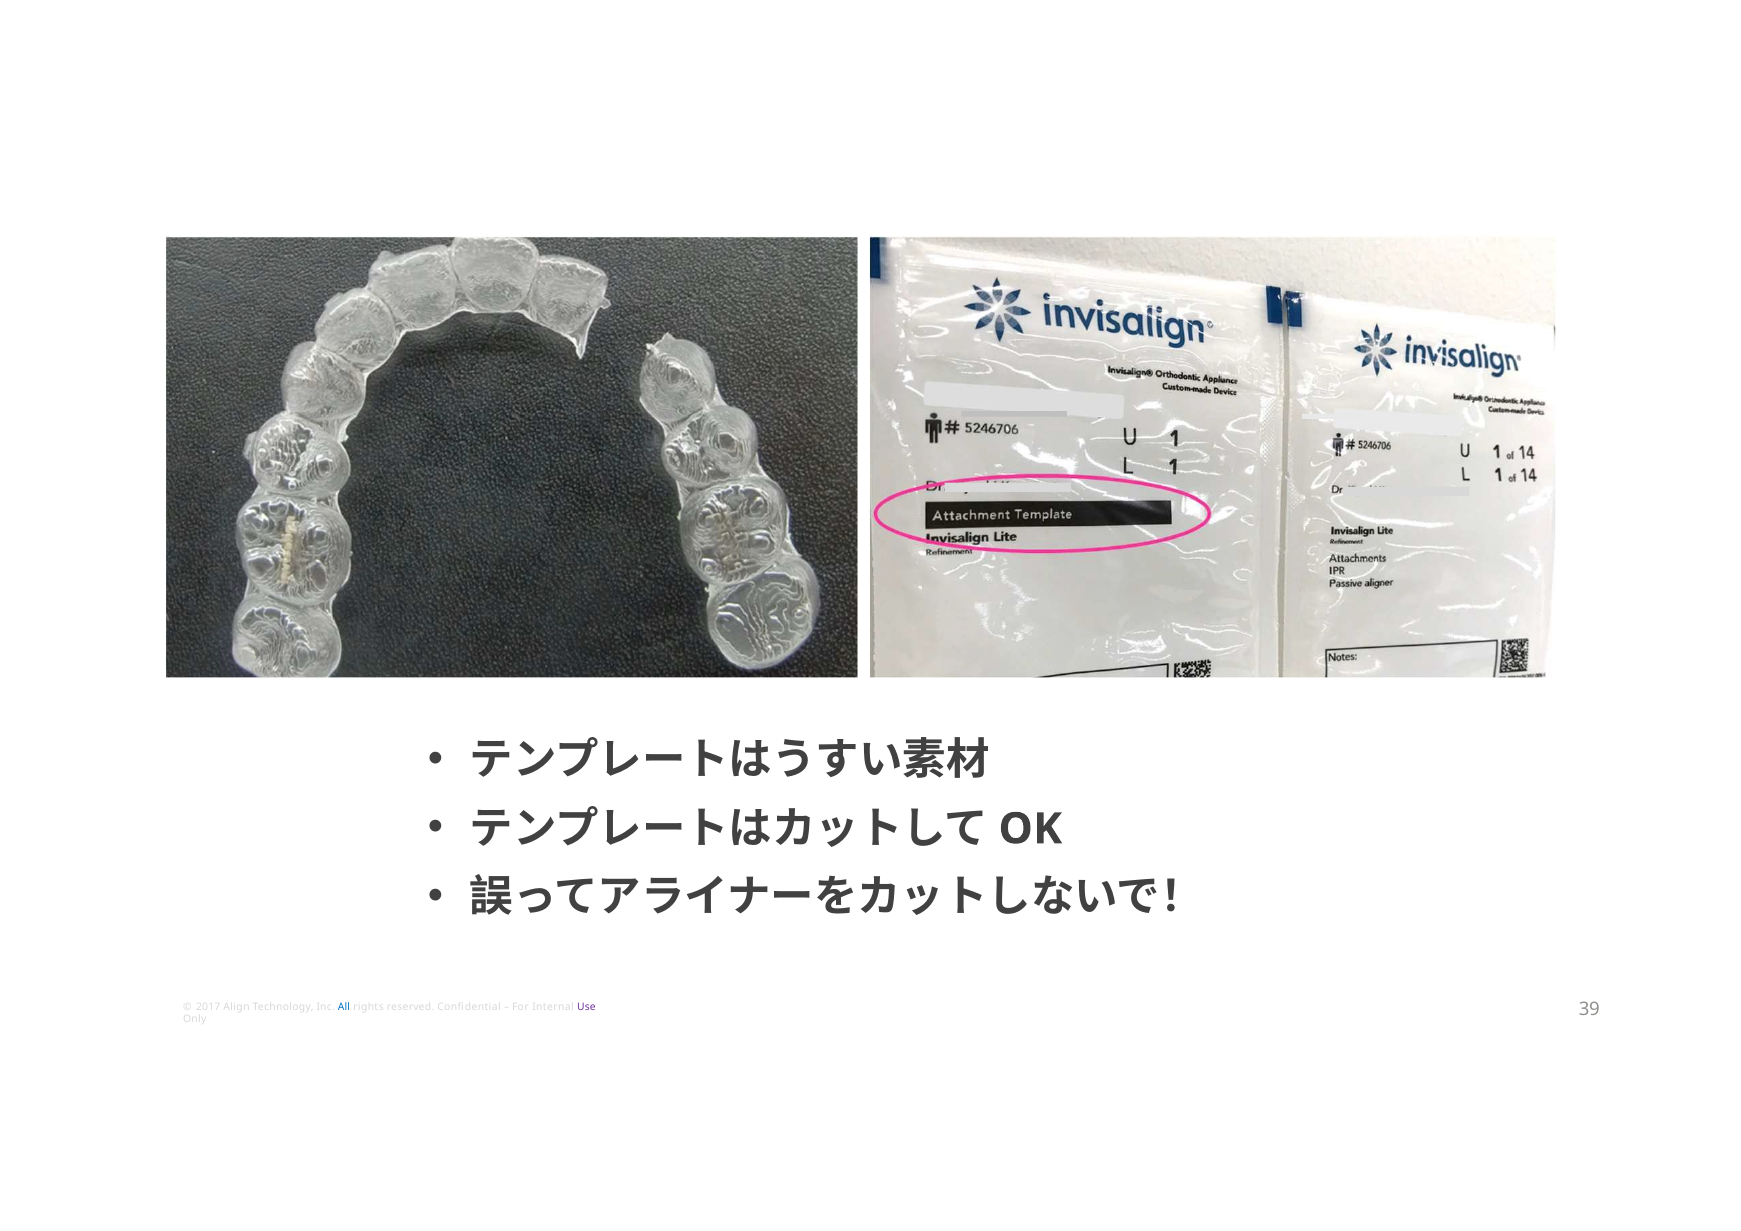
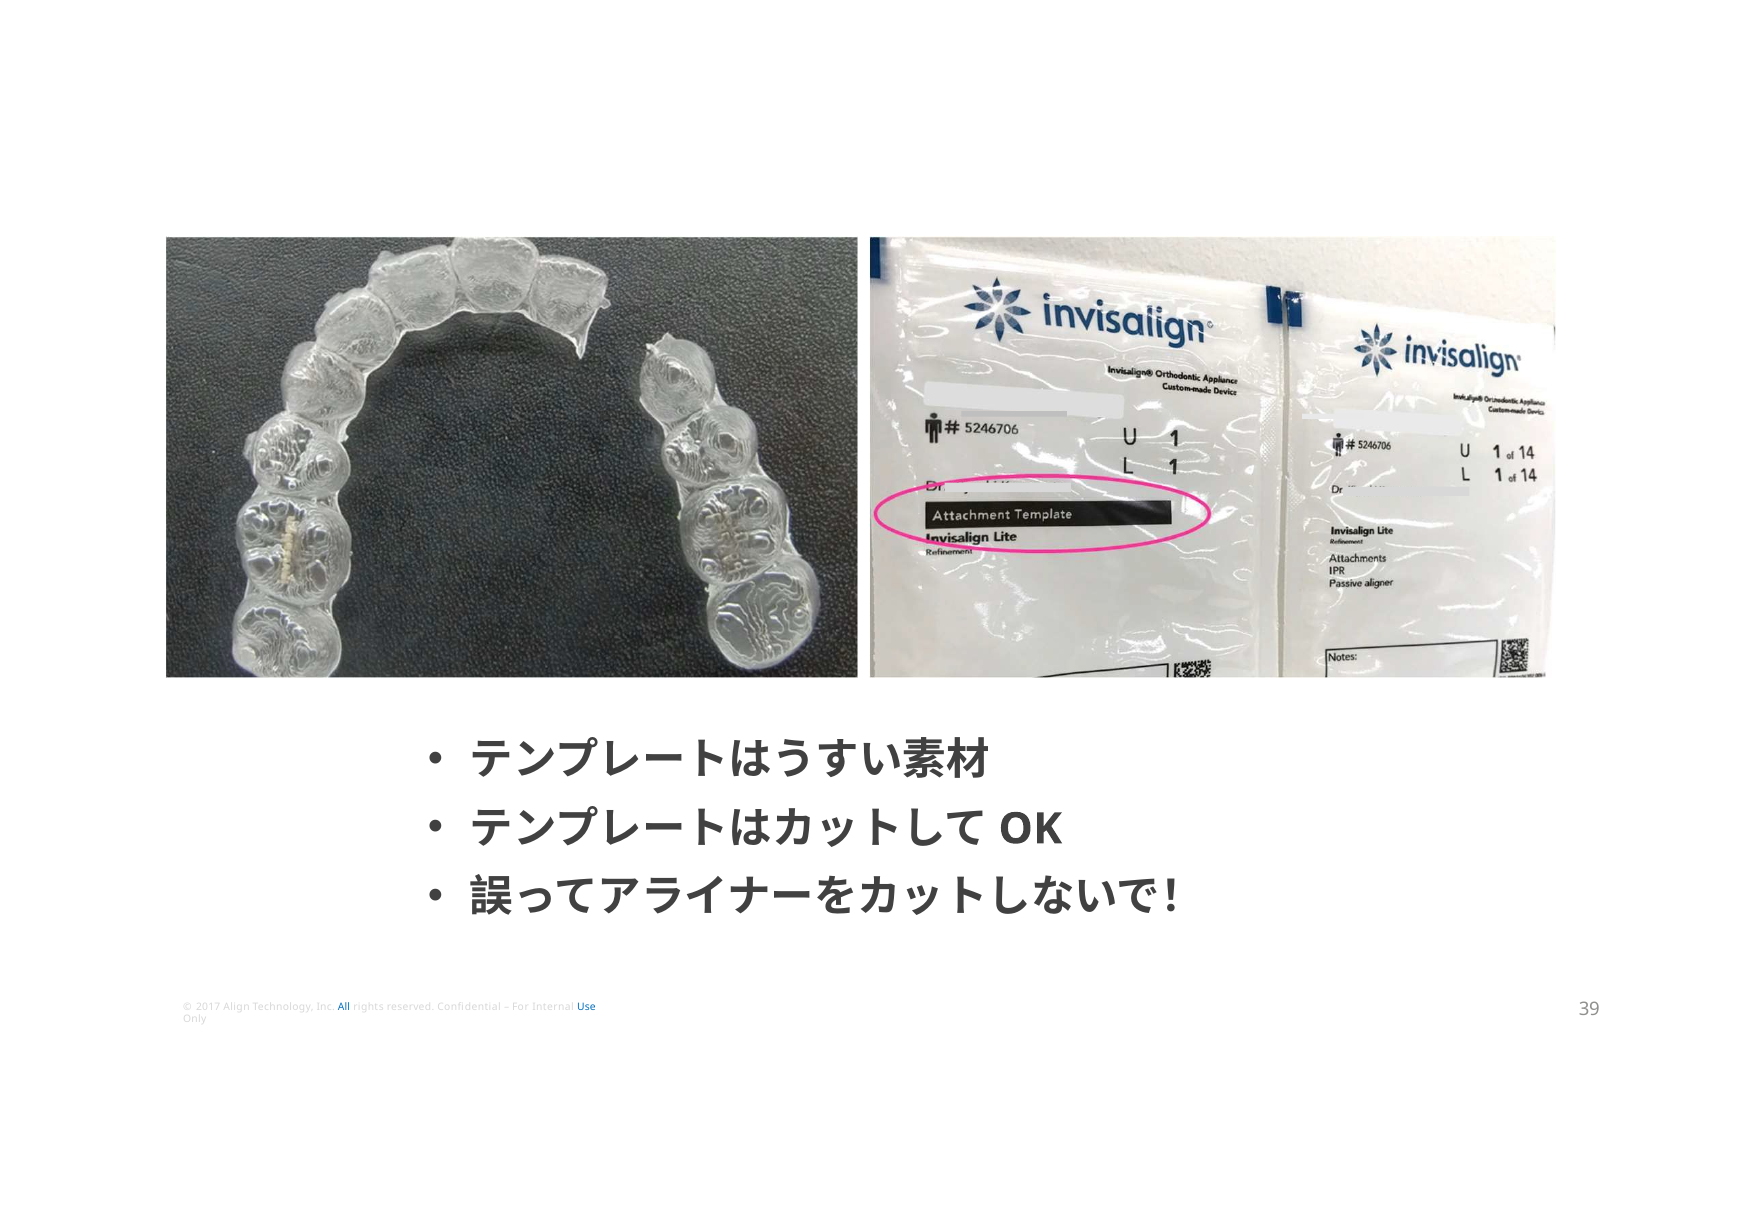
Use colour: purple -> blue
